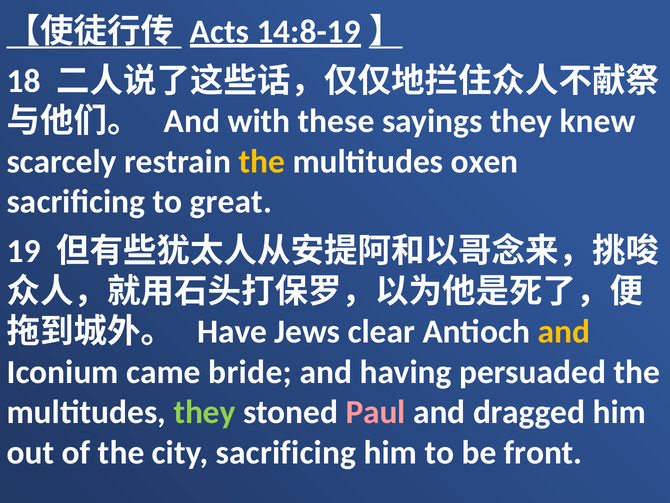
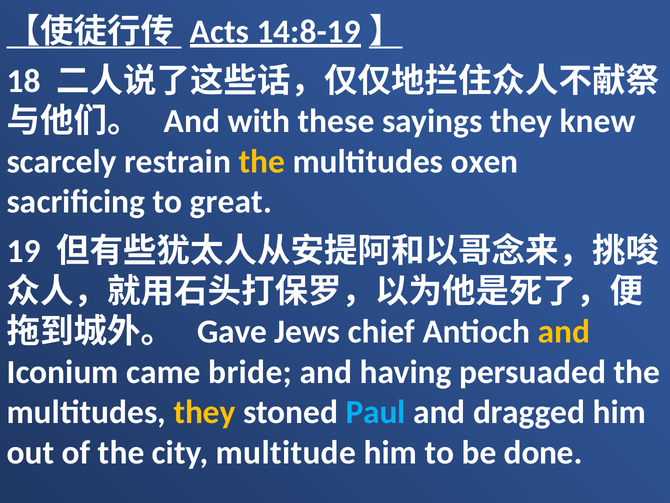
Have: Have -> Gave
clear: clear -> chief
they at (205, 412) colour: light green -> yellow
Paul colour: pink -> light blue
city sacrificing: sacrificing -> multitude
front: front -> done
